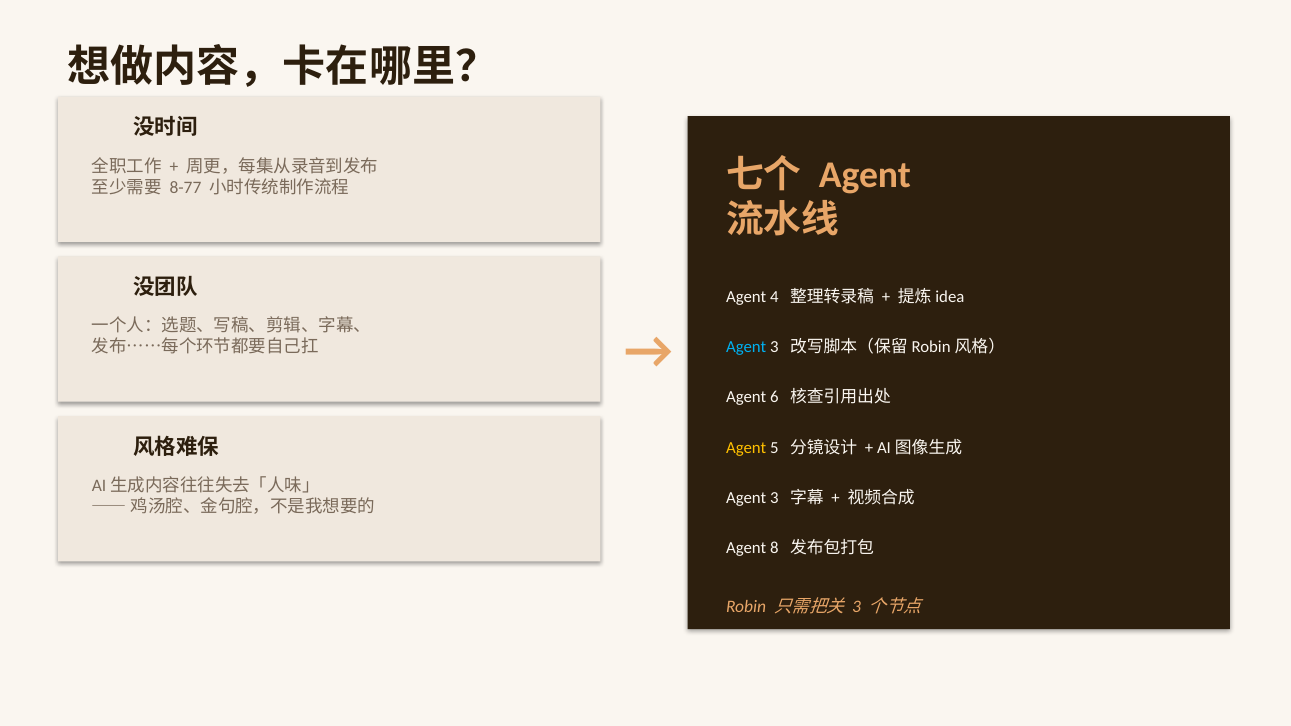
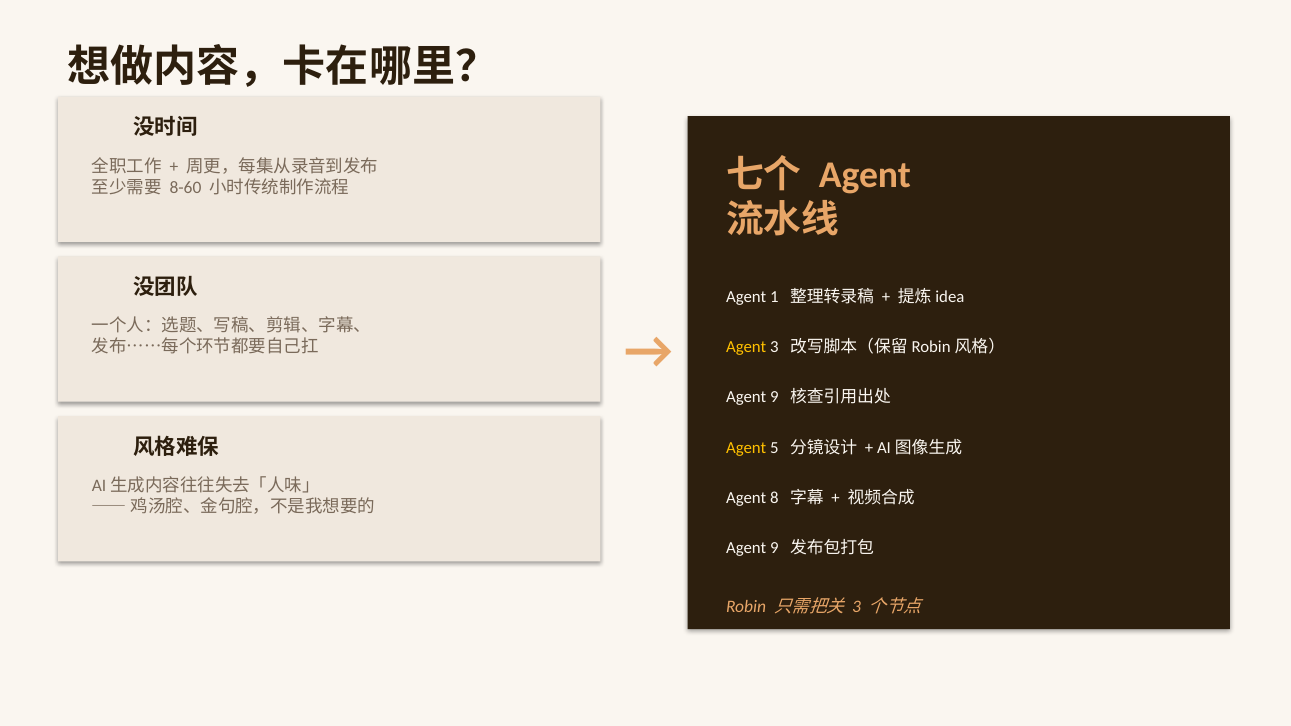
8-77: 8-77 -> 8-60
4: 4 -> 1
Agent at (746, 347) colour: light blue -> yellow
6 at (774, 398): 6 -> 9
3 at (774, 498): 3 -> 8
8 at (774, 549): 8 -> 9
